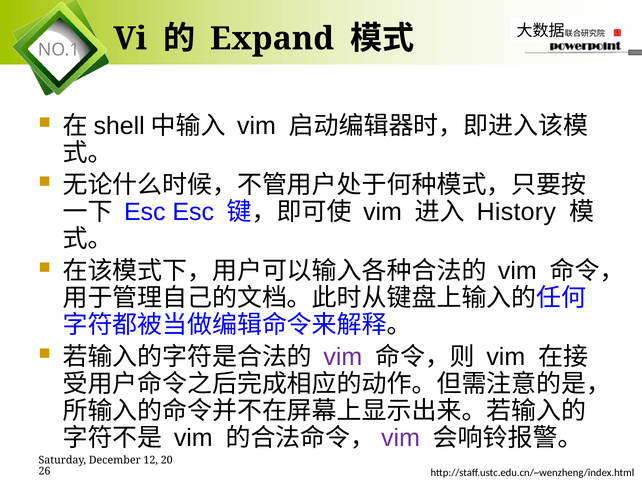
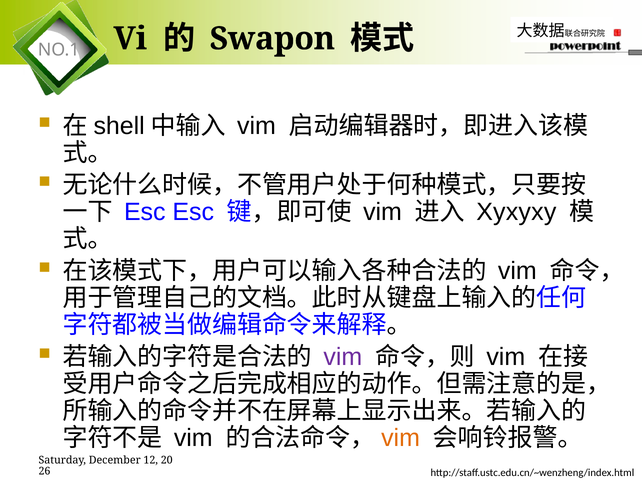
Expand: Expand -> Swapon
History: History -> Xyxyxy
vim at (401, 438) colour: purple -> orange
